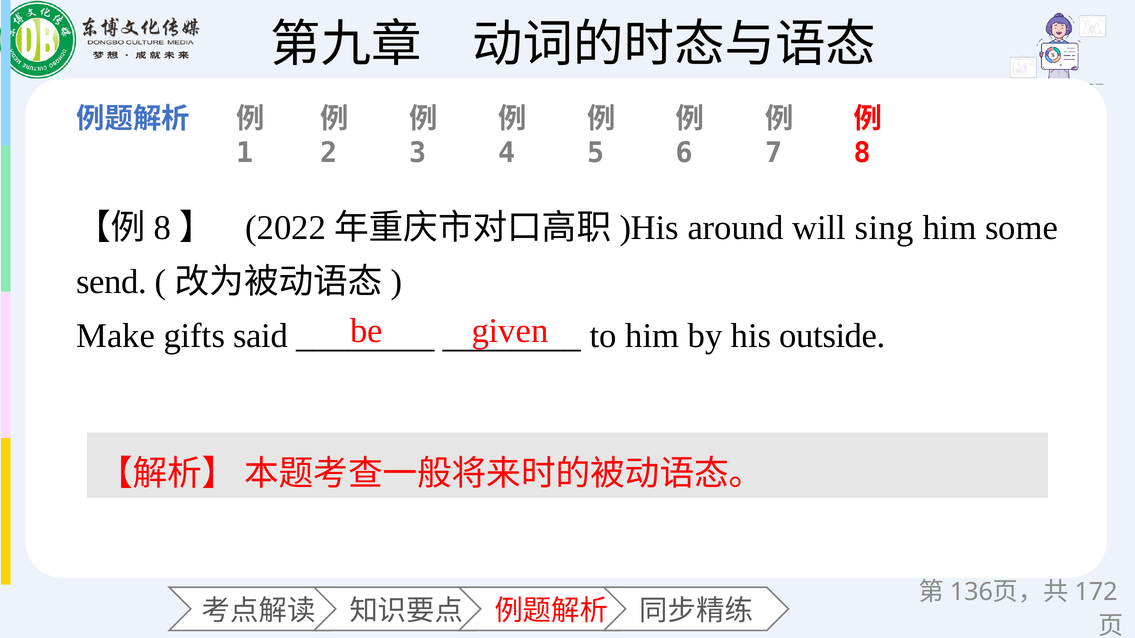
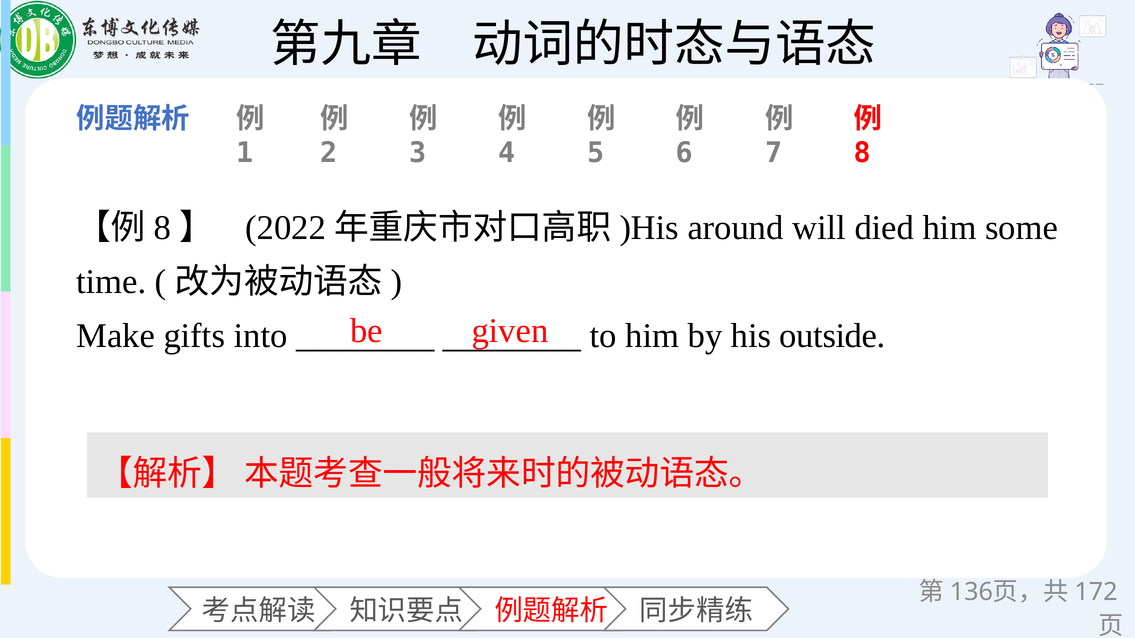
sing: sing -> died
send: send -> time
said: said -> into
